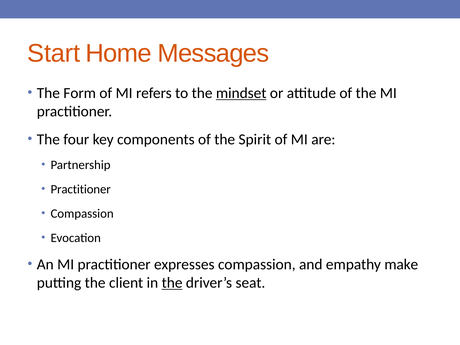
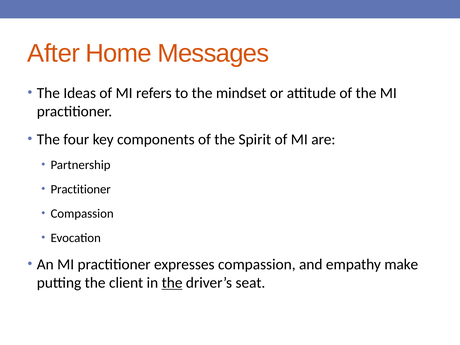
Start: Start -> After
Form: Form -> Ideas
mindset underline: present -> none
